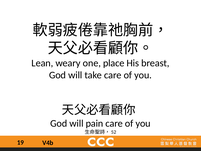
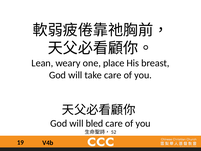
pain: pain -> bled
